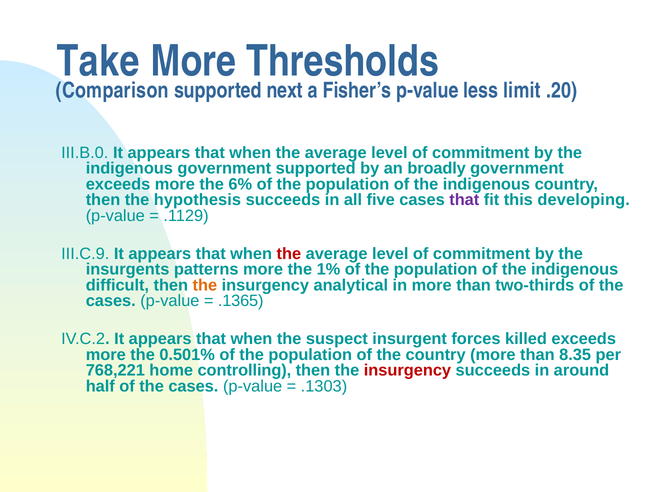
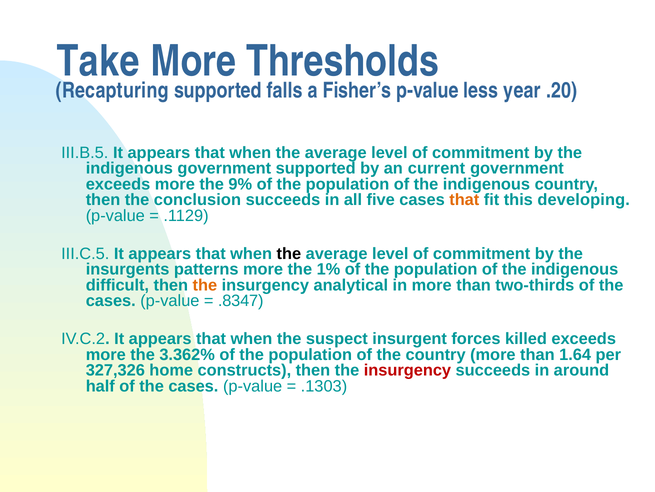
Comparison: Comparison -> Recapturing
next: next -> falls
limit: limit -> year
III.B.0: III.B.0 -> III.B.5
broadly: broadly -> current
6%: 6% -> 9%
hypothesis: hypothesis -> conclusion
that at (464, 200) colour: purple -> orange
III.C.9: III.C.9 -> III.C.5
the at (289, 253) colour: red -> black
.1365: .1365 -> .8347
0.501%: 0.501% -> 3.362%
8.35: 8.35 -> 1.64
768,221: 768,221 -> 327,326
controlling: controlling -> constructs
